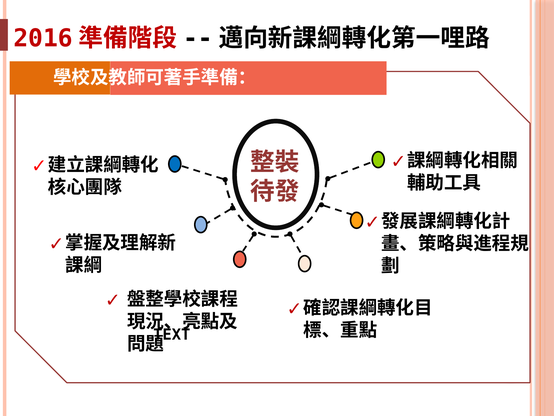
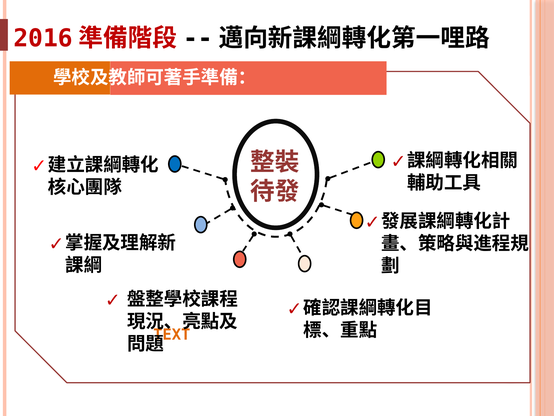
TEXT colour: black -> orange
